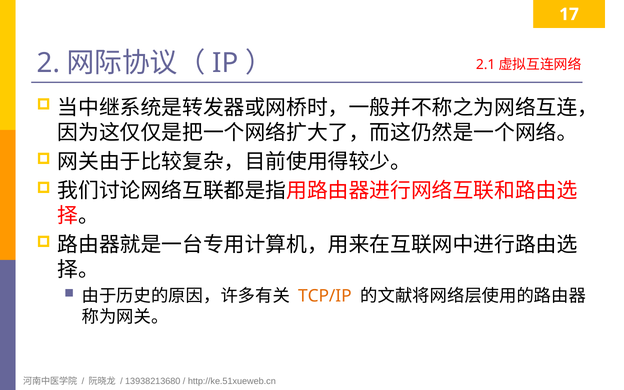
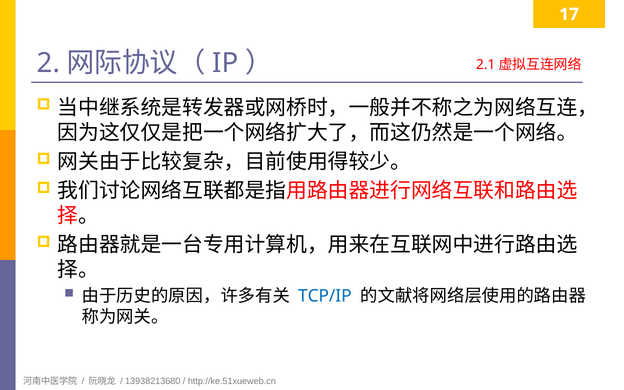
TCP/IP colour: orange -> blue
